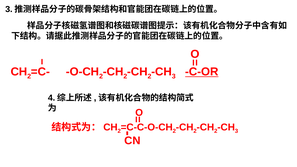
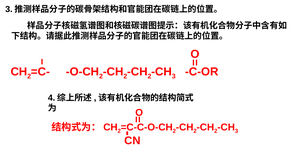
C-OR underline: present -> none
